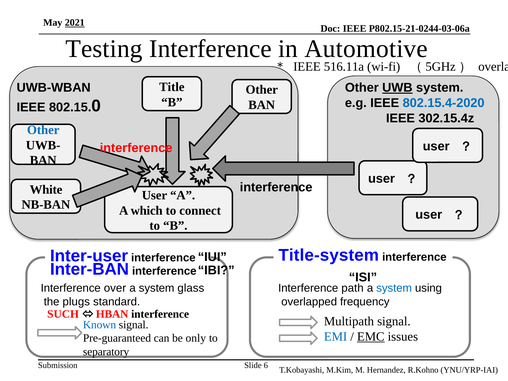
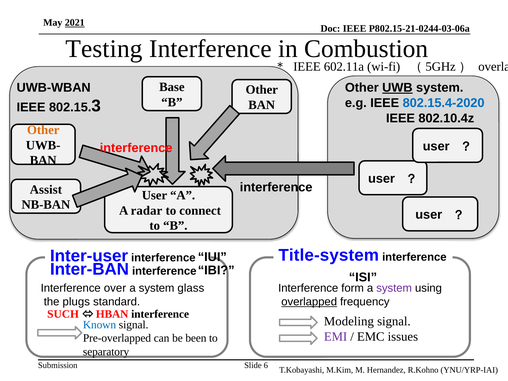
Automotive: Automotive -> Combustion
516.11a: 516.11a -> 602.11a
Title: Title -> Base
0: 0 -> 3
302.15.4z: 302.15.4z -> 802.10.4z
Other at (43, 130) colour: blue -> orange
White: White -> Assist
which: which -> radar
path: path -> form
system at (394, 288) colour: blue -> purple
overlapped underline: none -> present
Multipath: Multipath -> Modeling
EMI colour: blue -> purple
EMC underline: present -> none
Pre-guaranteed: Pre-guaranteed -> Pre-overlapped
only: only -> been
